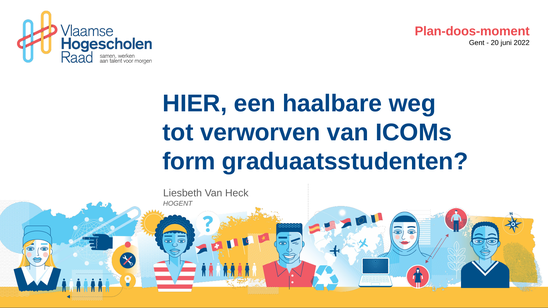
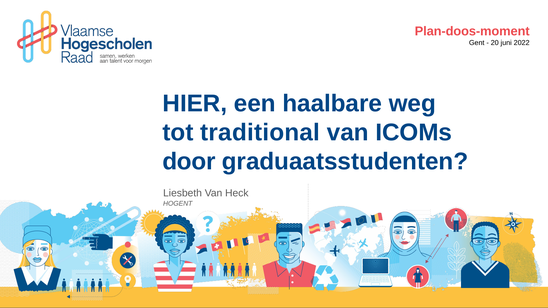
verworven: verworven -> traditional
form: form -> door
